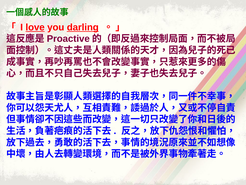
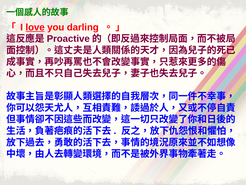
darling underline: present -> none
